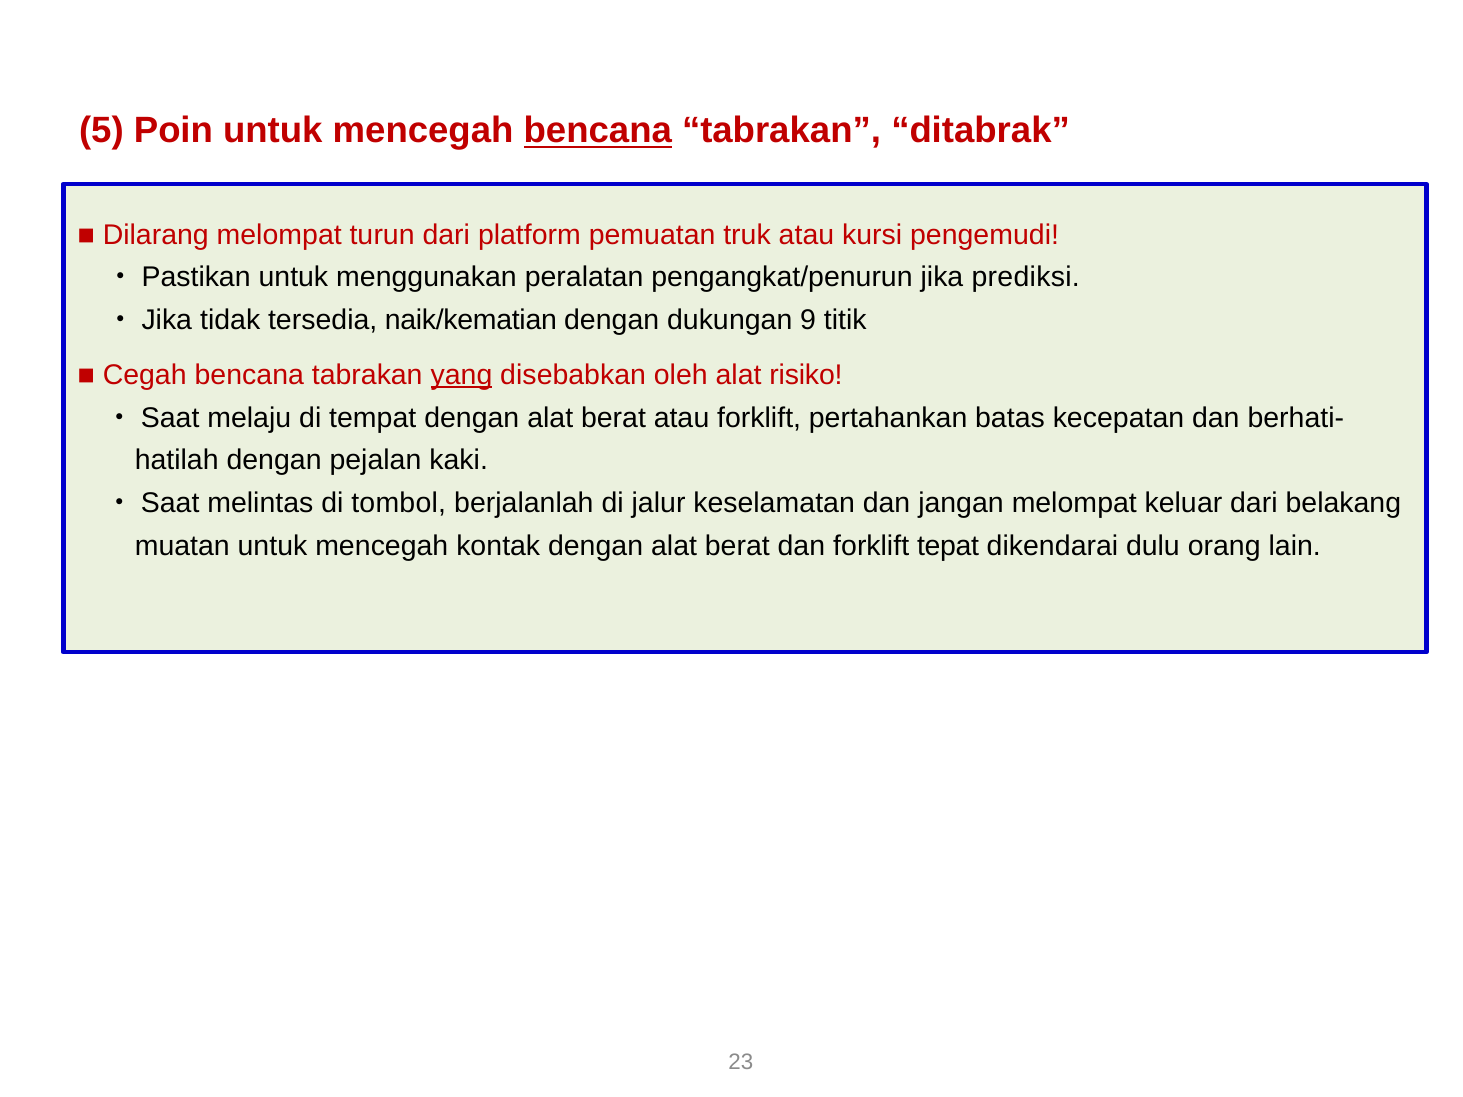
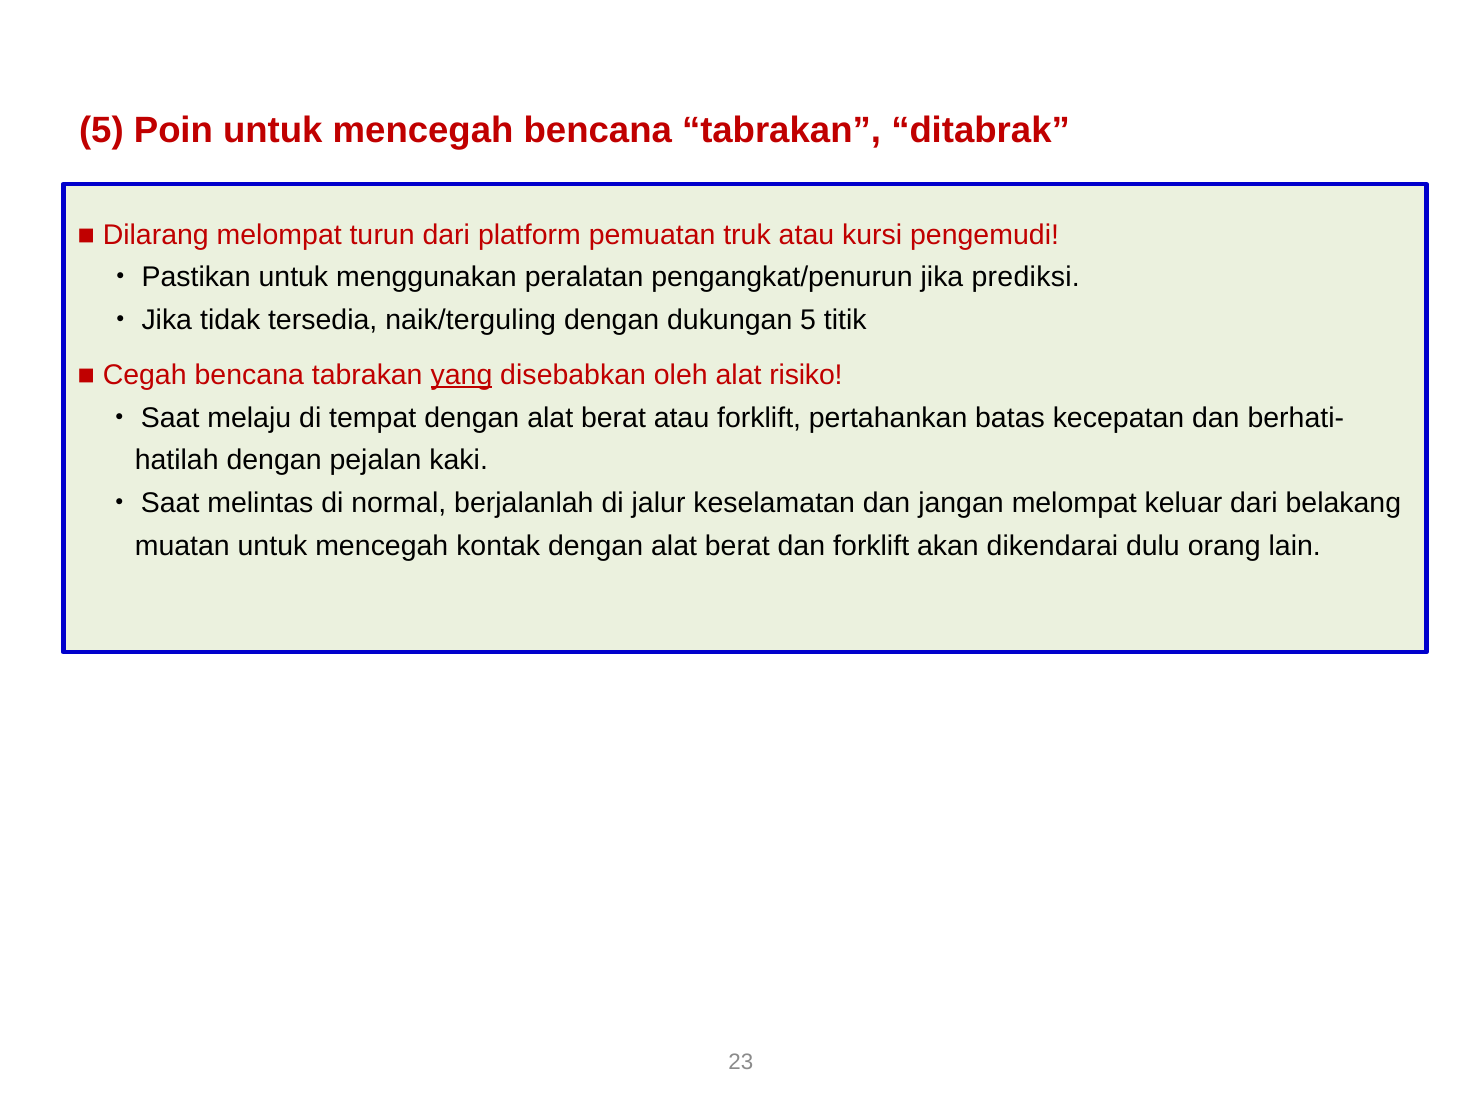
bencana at (598, 131) underline: present -> none
naik/kematian: naik/kematian -> naik/terguling
dukungan 9: 9 -> 5
tombol: tombol -> normal
tepat: tepat -> akan
